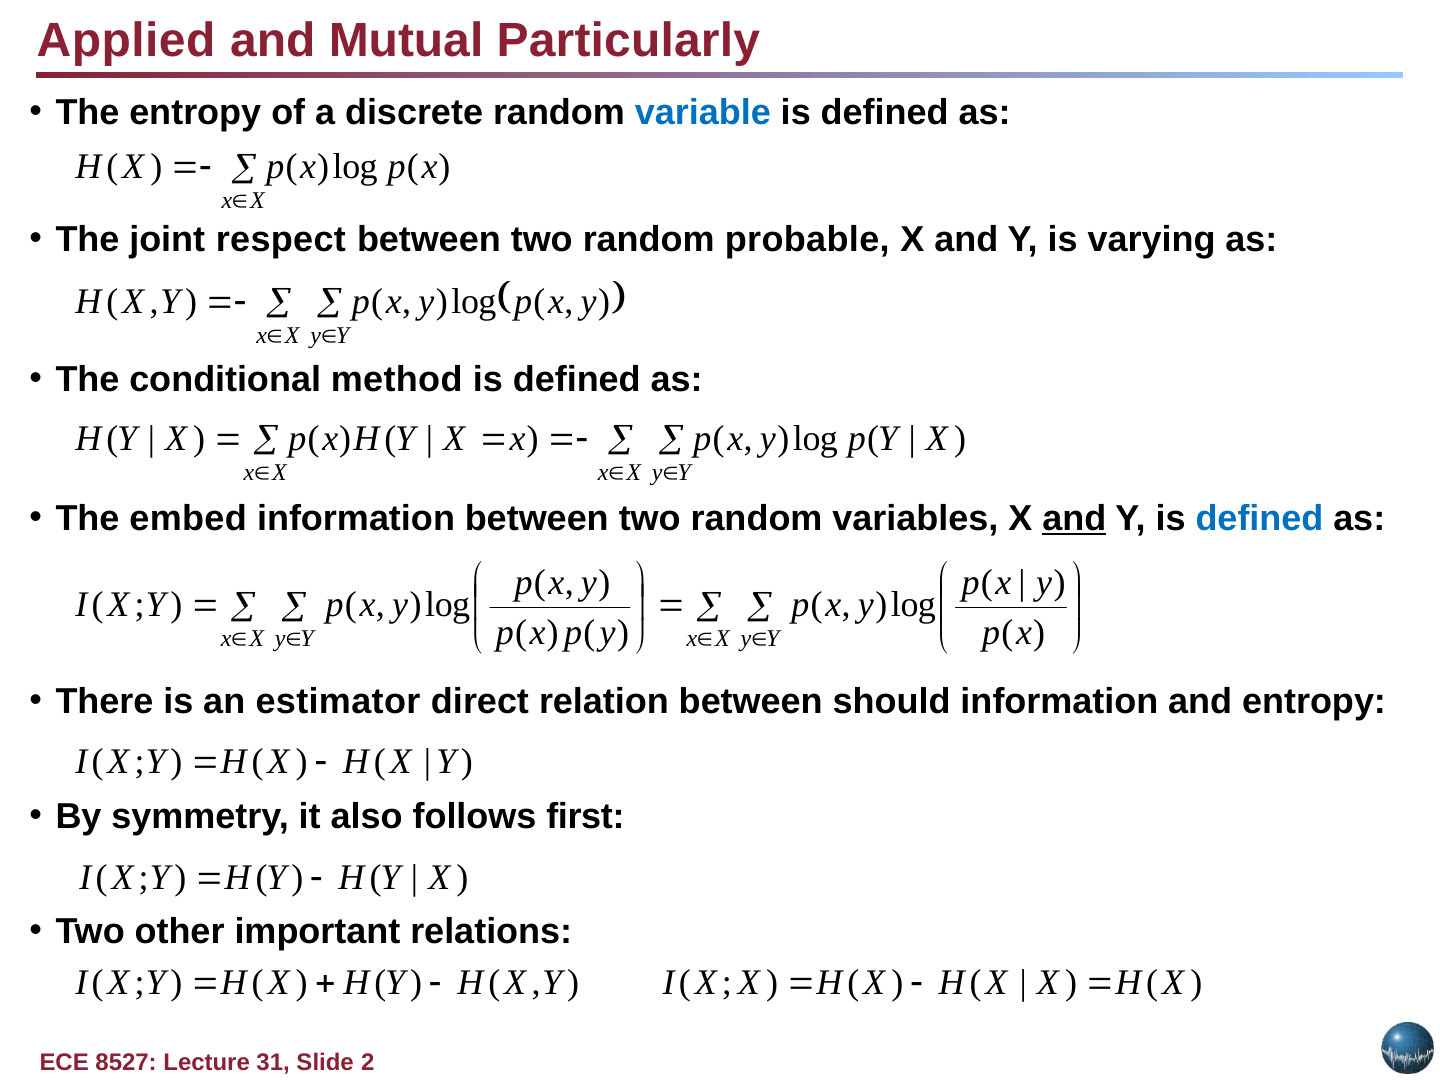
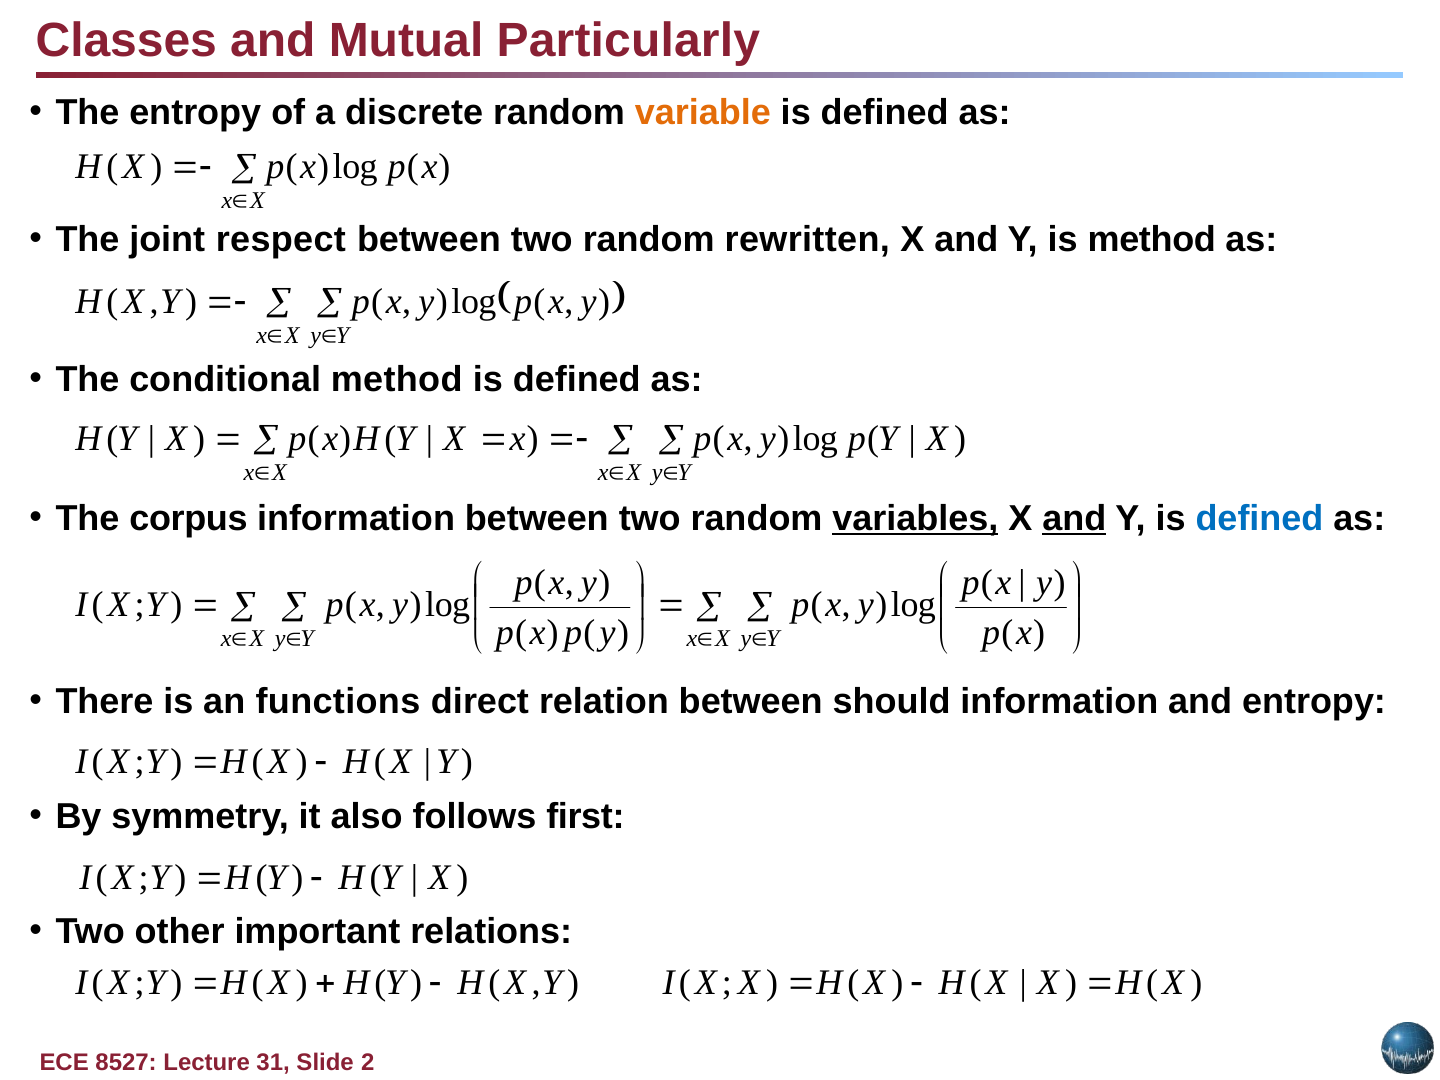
Applied: Applied -> Classes
variable colour: blue -> orange
probable: probable -> rewritten
is varying: varying -> method
embed: embed -> corpus
variables underline: none -> present
estimator: estimator -> functions
